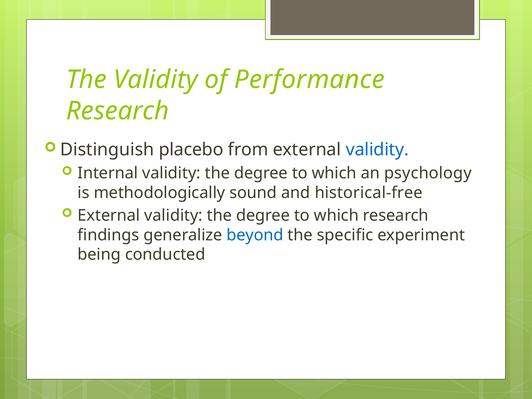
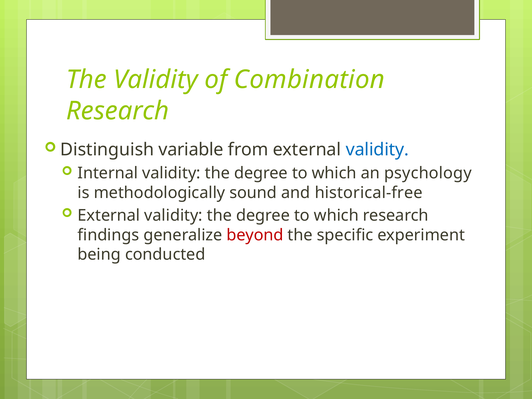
Performance: Performance -> Combination
placebo: placebo -> variable
beyond colour: blue -> red
